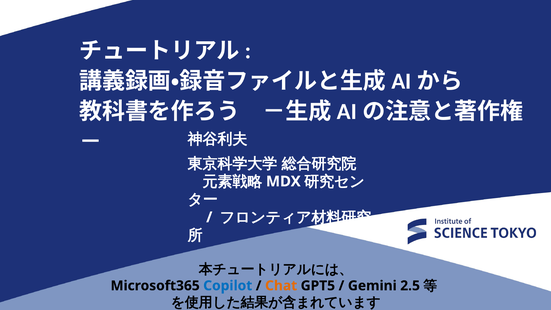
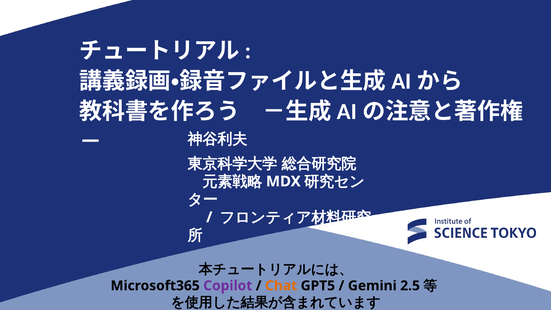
Copilot colour: blue -> purple
